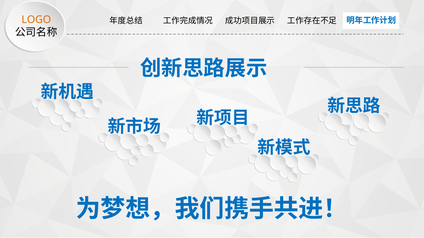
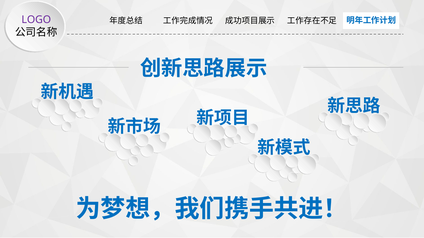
LOGO colour: orange -> purple
